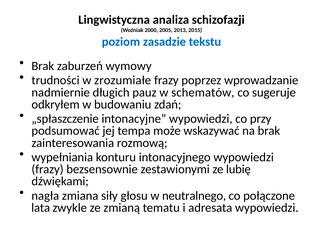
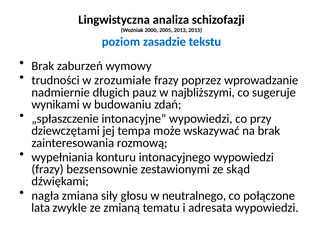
schematów: schematów -> najbliższymi
odkryłem: odkryłem -> wynikami
podsumować: podsumować -> dziewczętami
lubię: lubię -> skąd
